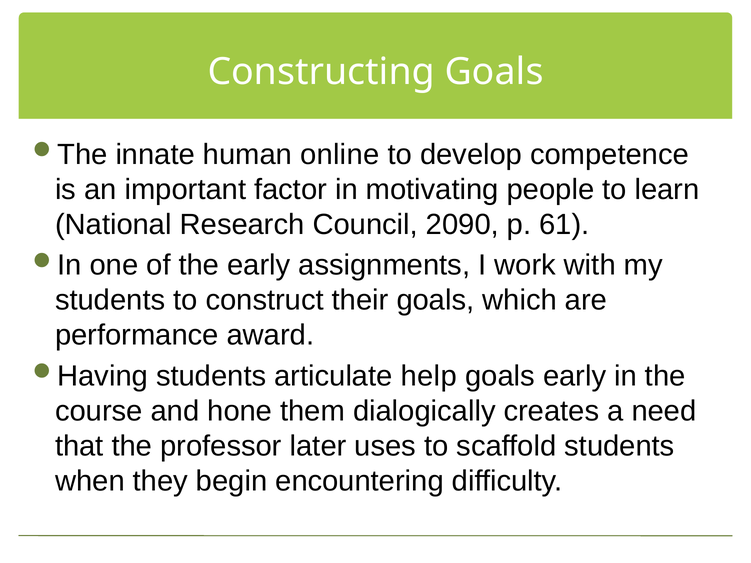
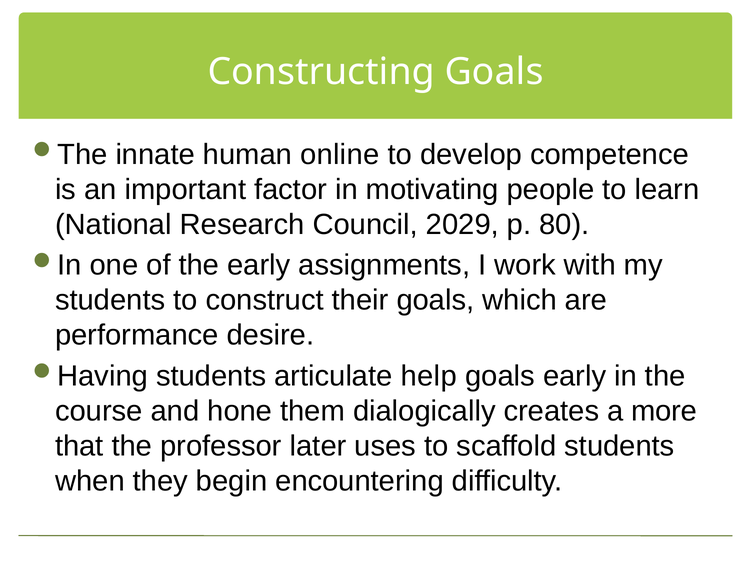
2090: 2090 -> 2029
61: 61 -> 80
award: award -> desire
need: need -> more
